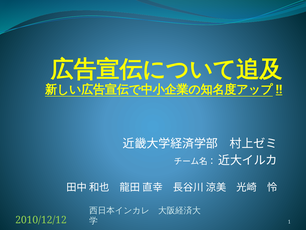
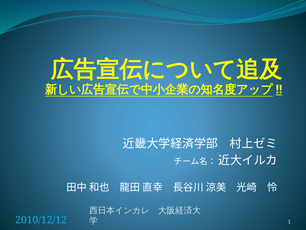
2010/12/12 colour: light green -> light blue
